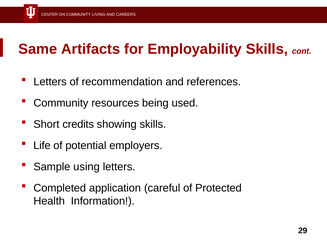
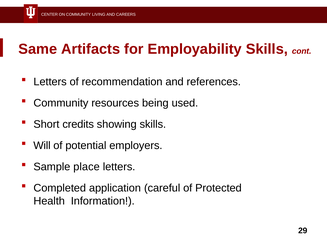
Life: Life -> Will
using: using -> place
